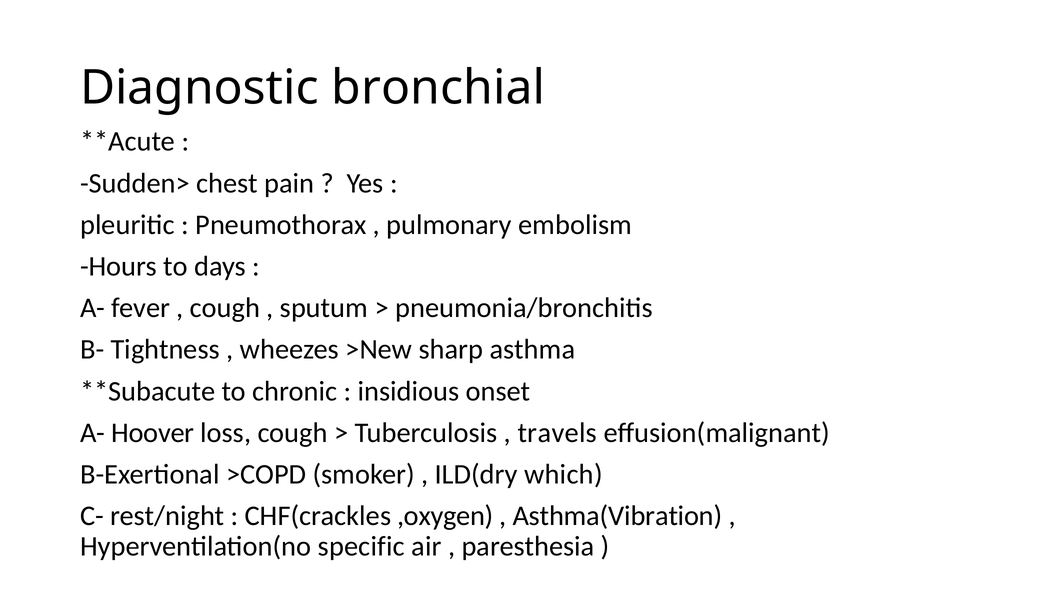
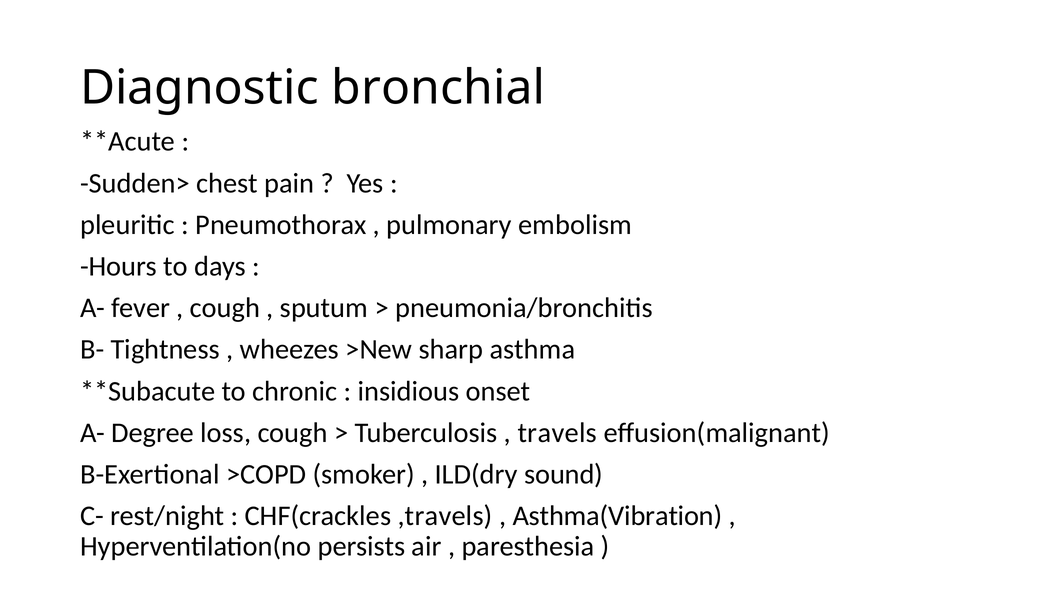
Hoover: Hoover -> Degree
which: which -> sound
,oxygen: ,oxygen -> ,travels
specific: specific -> persists
